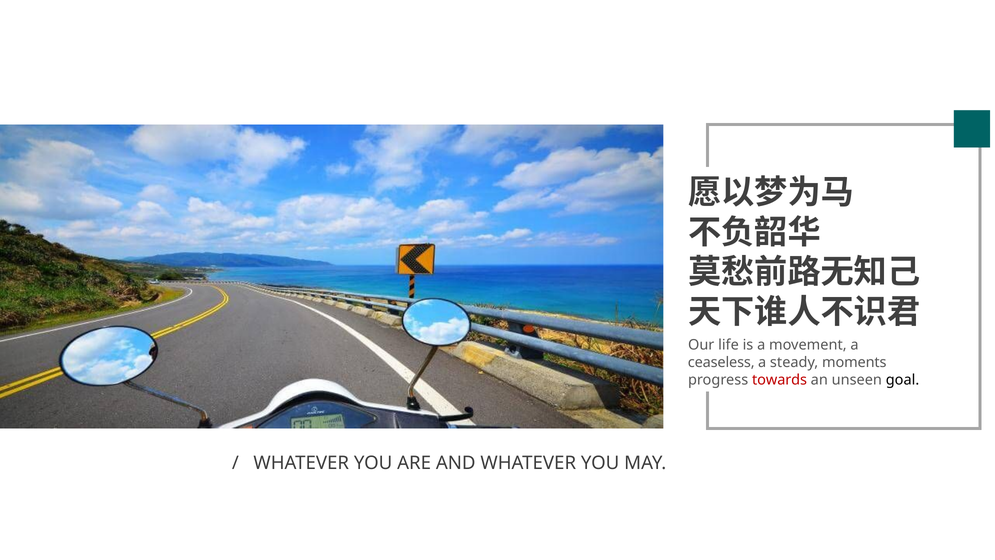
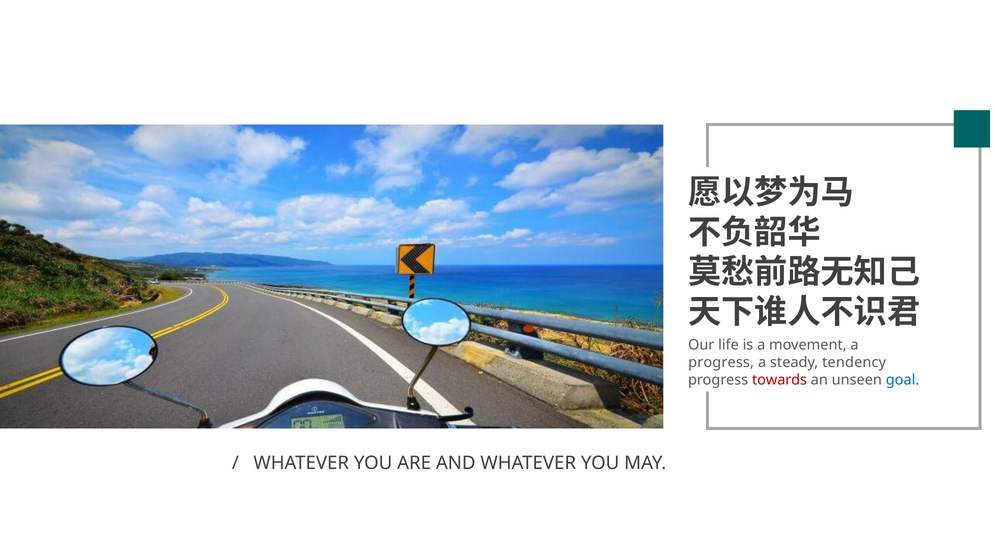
ceaseless at (721, 362): ceaseless -> progress
moments: moments -> tendency
goal colour: black -> blue
